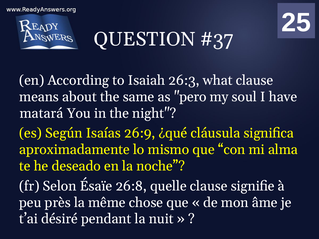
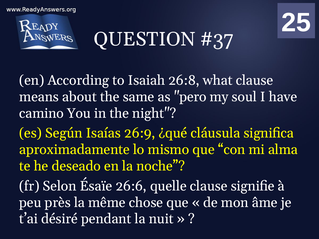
26:3: 26:3 -> 26:8
matará: matará -> camino
26:8: 26:8 -> 26:6
